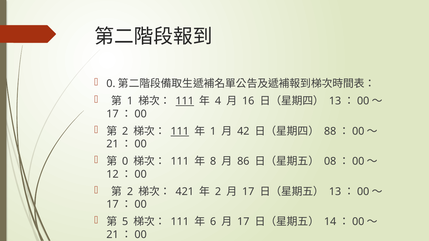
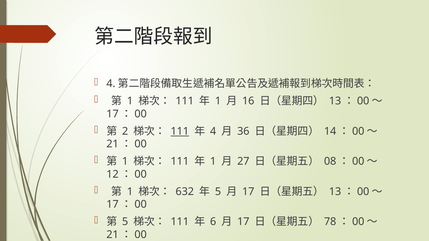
0 at (111, 84): 0 -> 4
111 at (185, 101) underline: present -> none
4 at (218, 101): 4 -> 1
1 at (213, 131): 1 -> 4
42: 42 -> 36
88: 88 -> 14
0 at (125, 162): 0 -> 1
8 at (213, 162): 8 -> 1
86: 86 -> 27
2 at (130, 192): 2 -> 1
421: 421 -> 632
2 at (218, 192): 2 -> 5
14: 14 -> 78
